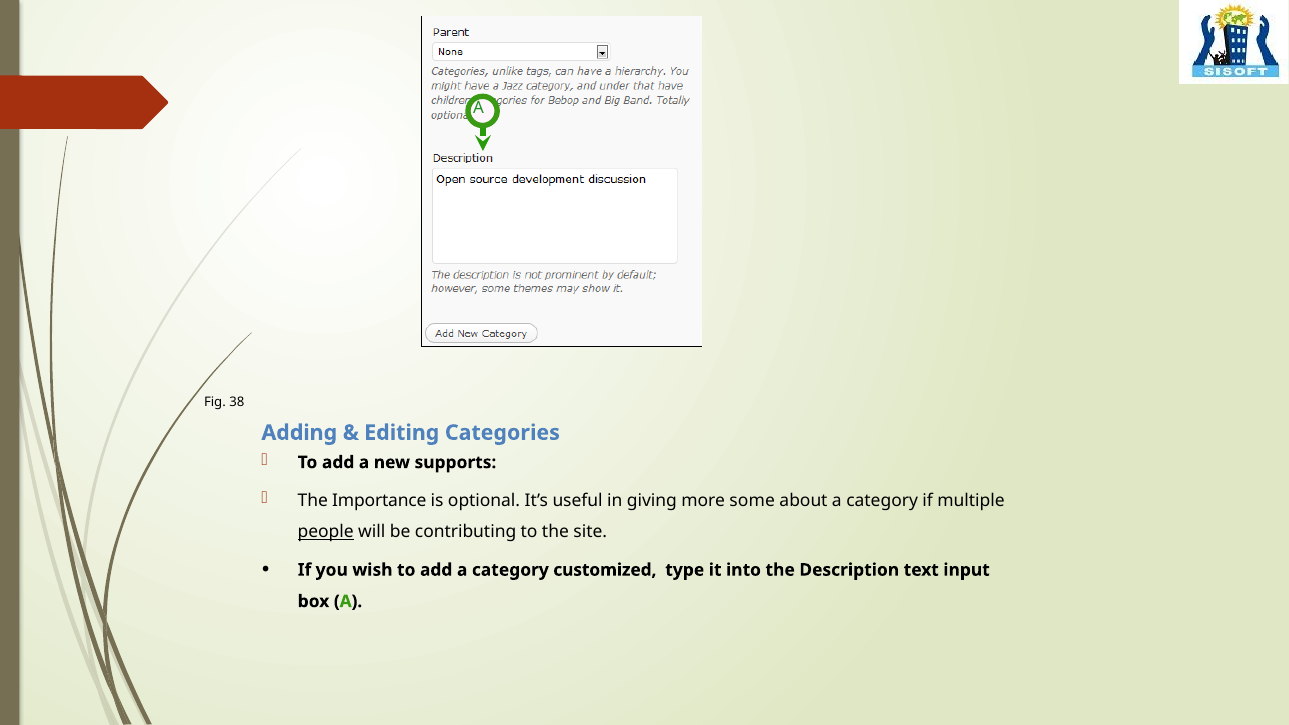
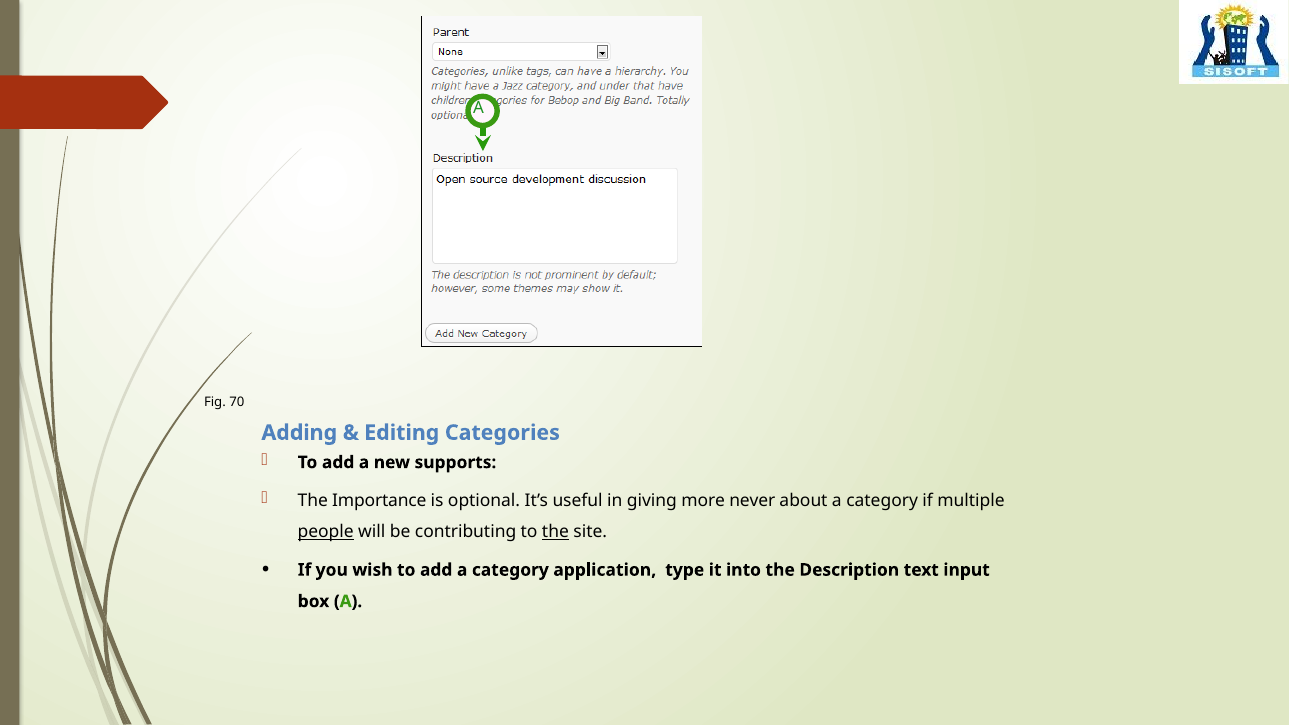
38: 38 -> 70
some: some -> never
the at (555, 532) underline: none -> present
customized: customized -> application
